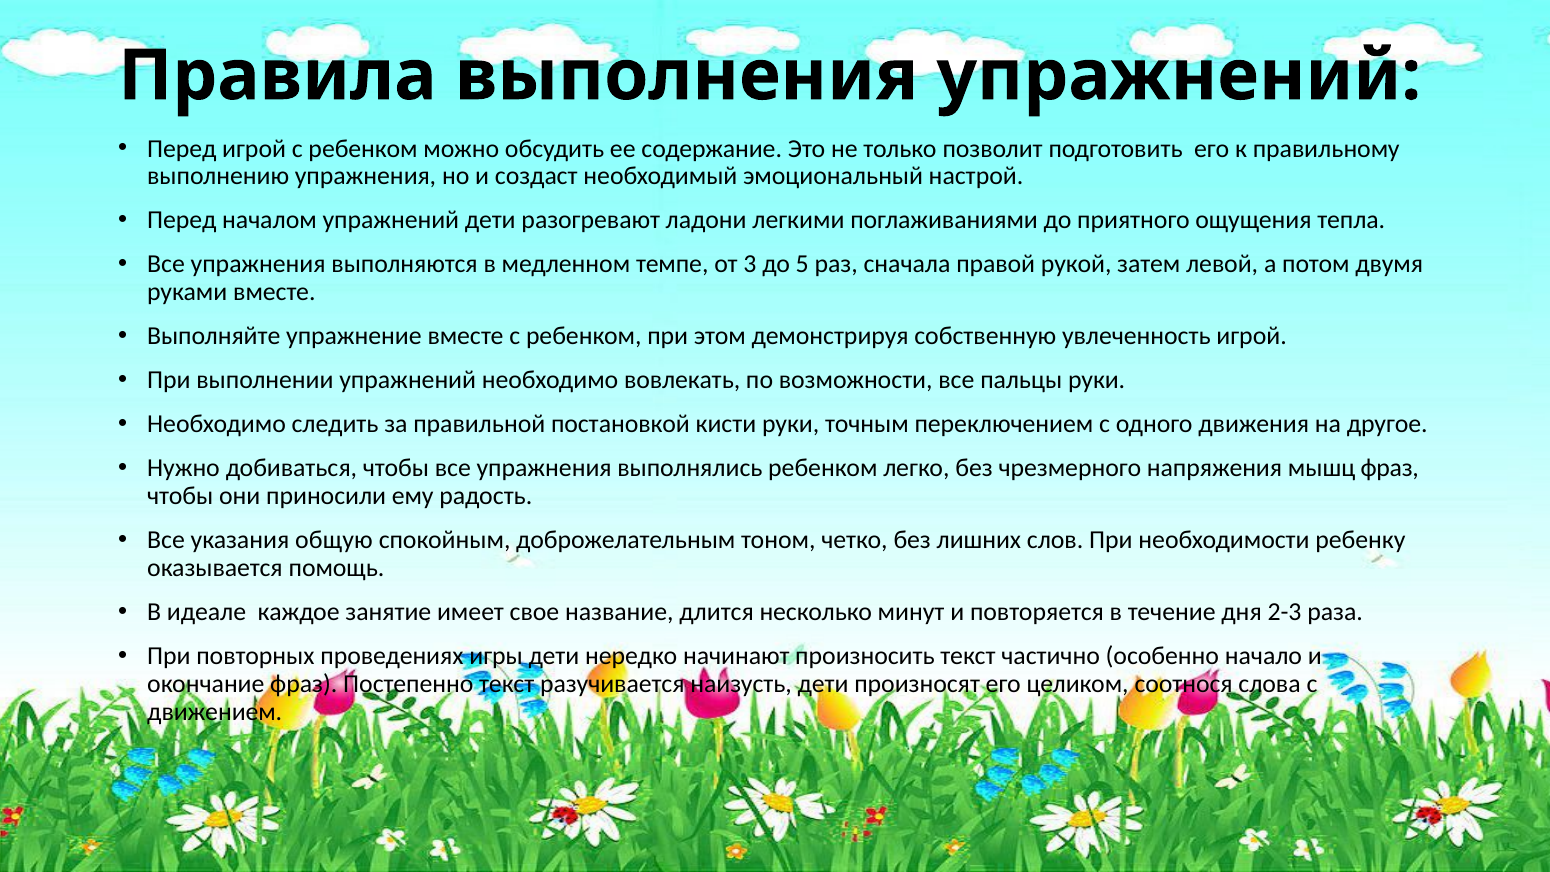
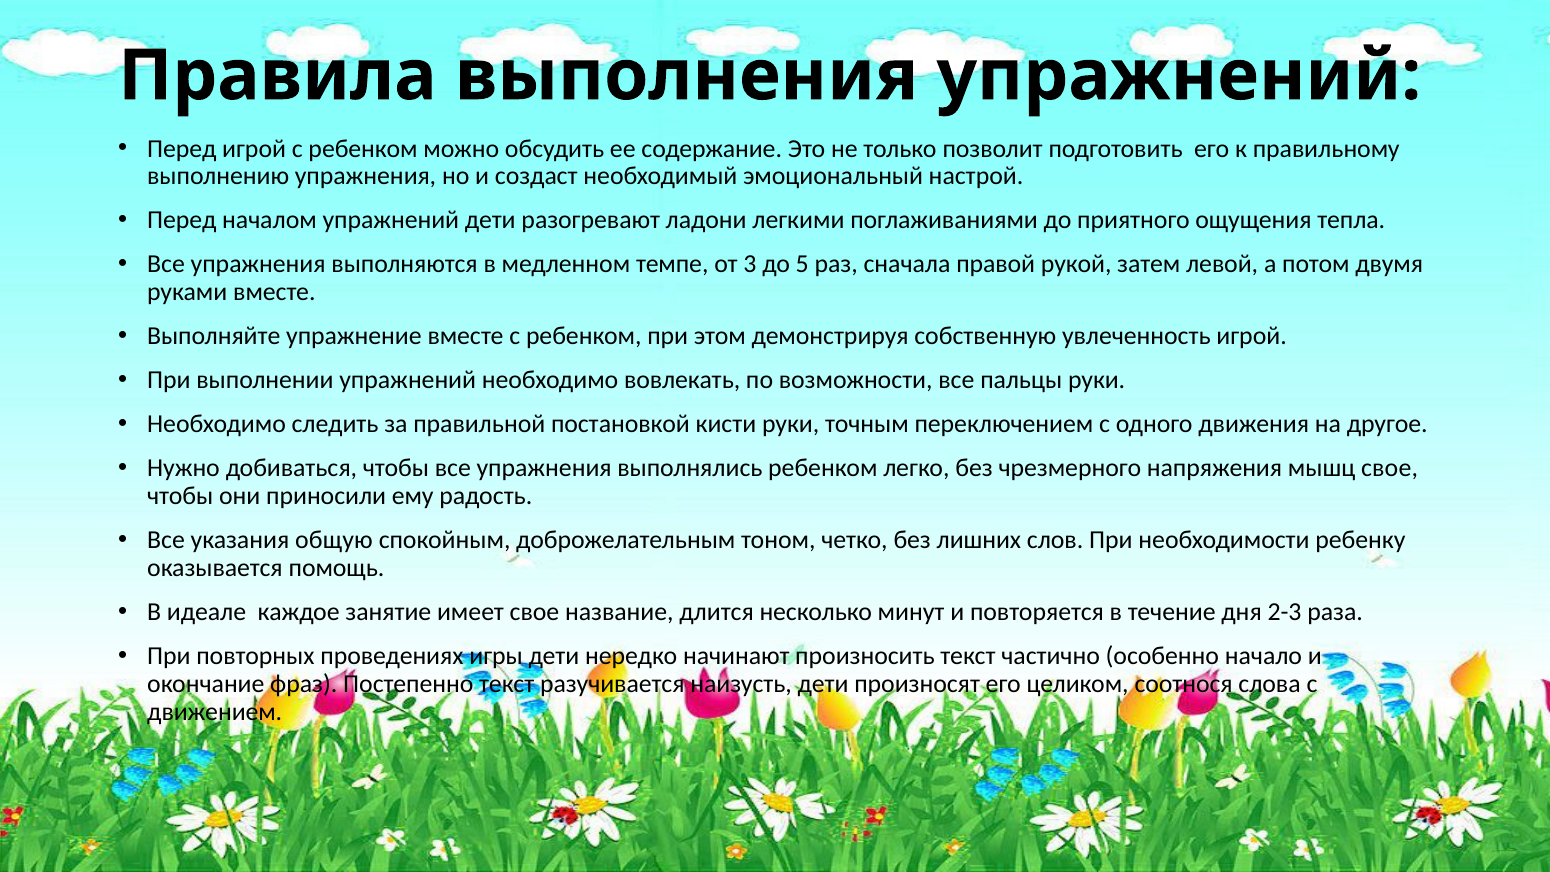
мышц фраз: фраз -> свое
